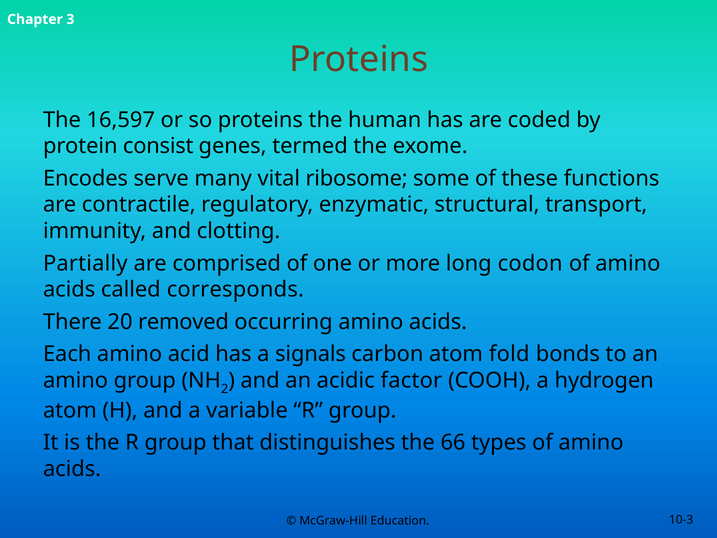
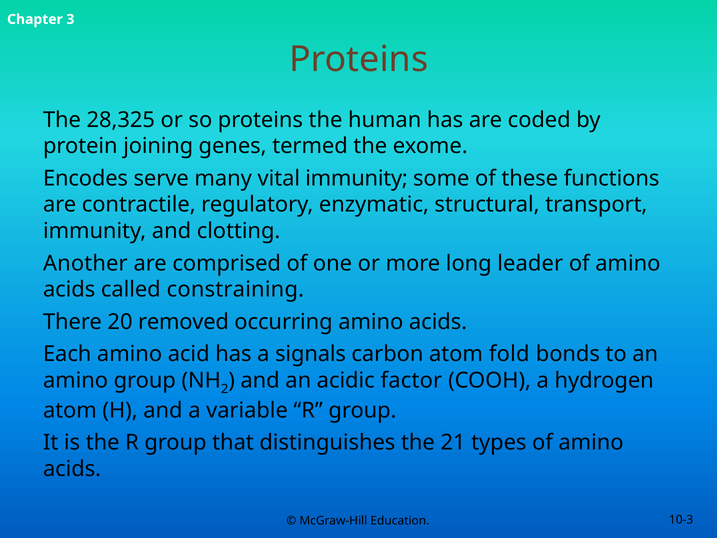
16,597: 16,597 -> 28,325
consist: consist -> joining
vital ribosome: ribosome -> immunity
Partially: Partially -> Another
codon: codon -> leader
corresponds: corresponds -> constraining
66: 66 -> 21
